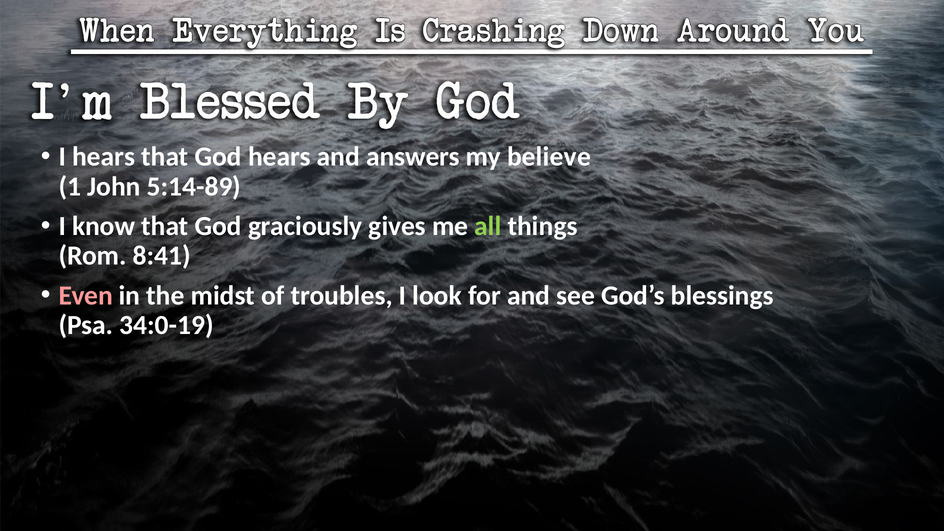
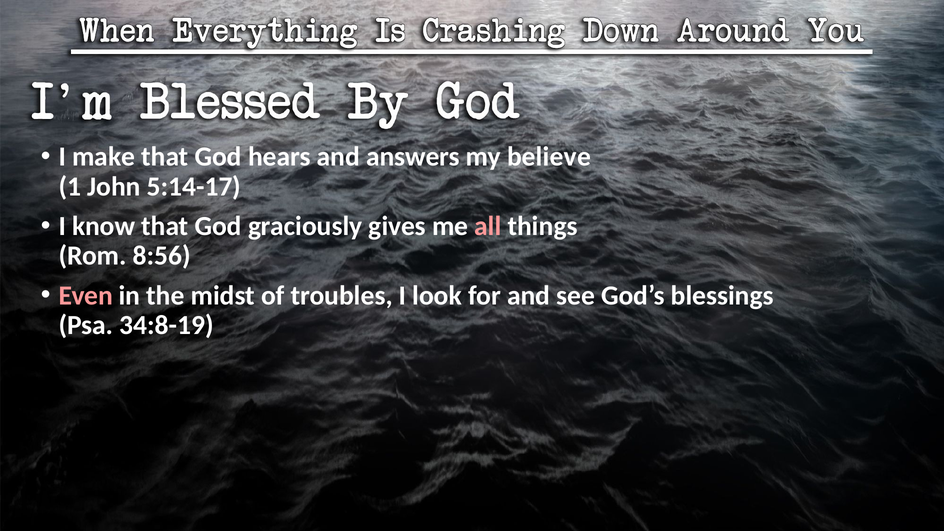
I hears: hears -> make
5:14-89: 5:14-89 -> 5:14-17
all colour: light green -> pink
8:41: 8:41 -> 8:56
34:0-19: 34:0-19 -> 34:8-19
